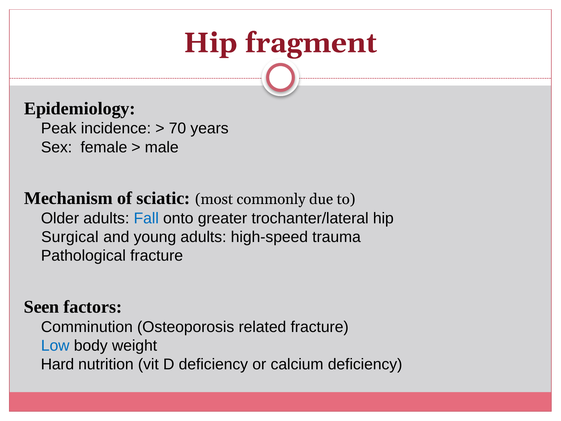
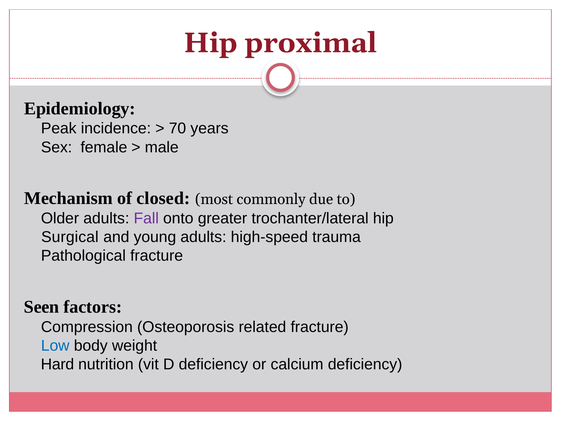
fragment: fragment -> proximal
sciatic: sciatic -> closed
Fall colour: blue -> purple
Comminution: Comminution -> Compression
